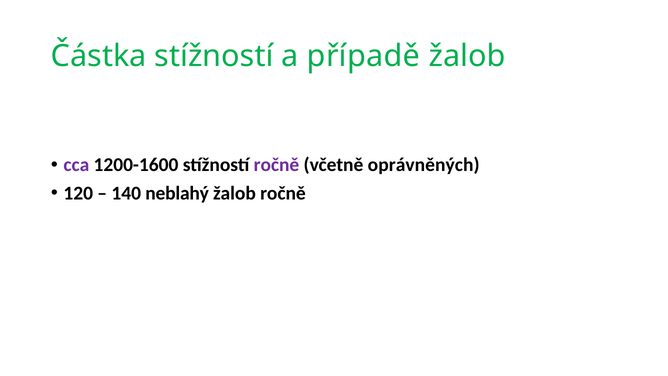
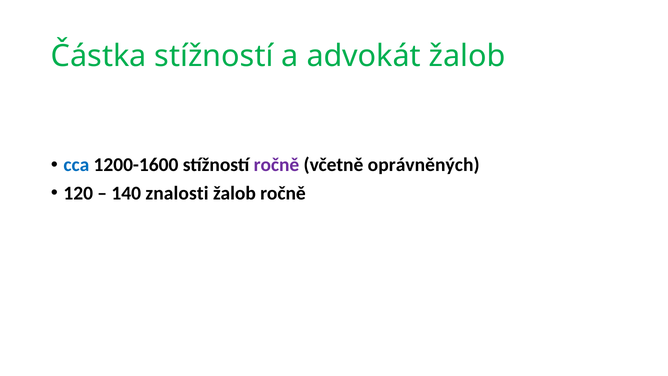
případě: případě -> advokát
cca colour: purple -> blue
neblahý: neblahý -> znalosti
